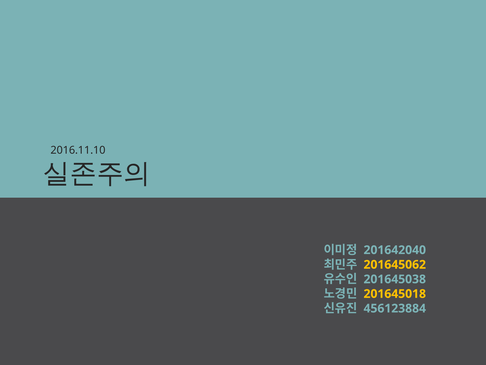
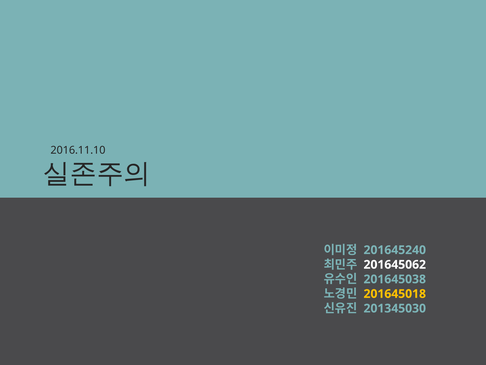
201642040: 201642040 -> 201645240
201645062 colour: yellow -> white
456123884: 456123884 -> 201345030
